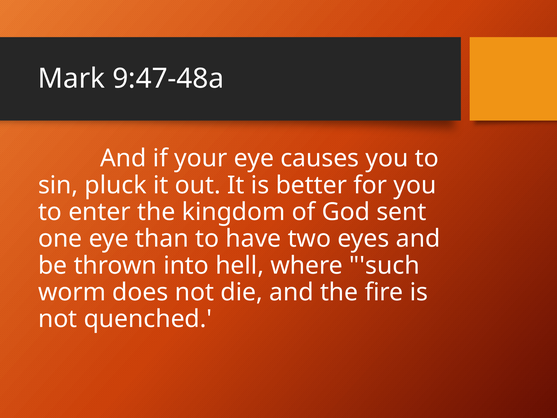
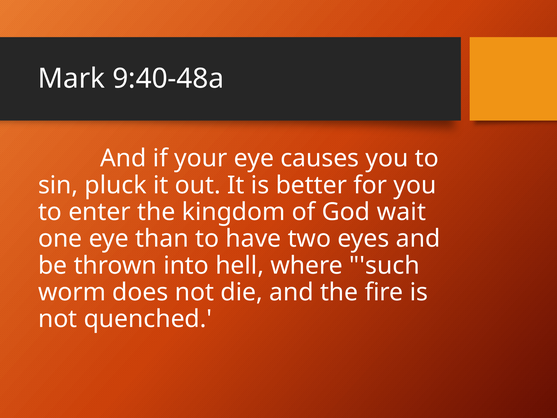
9:47-48a: 9:47-48a -> 9:40-48a
sent: sent -> wait
